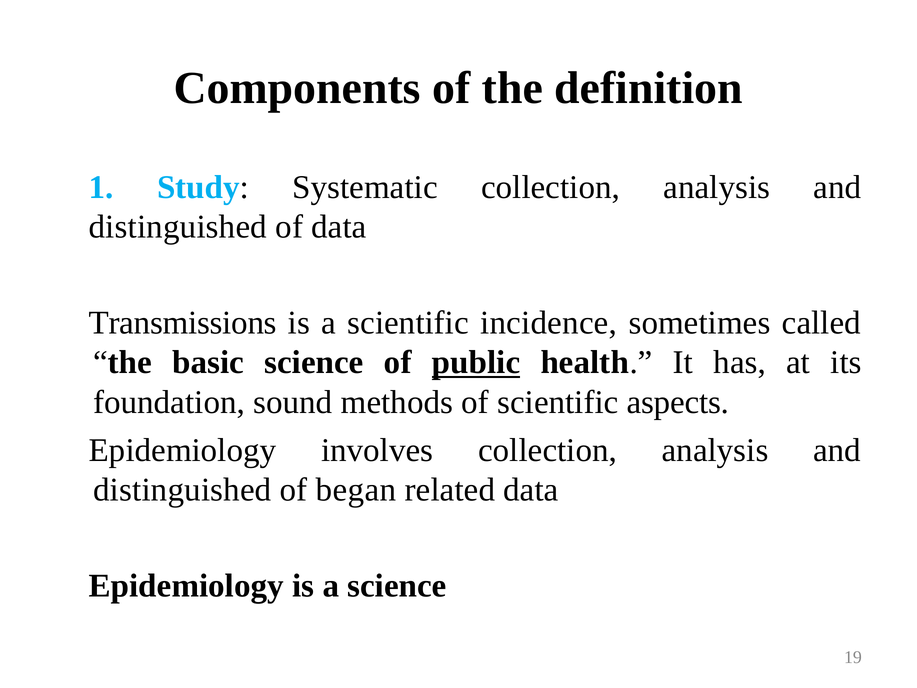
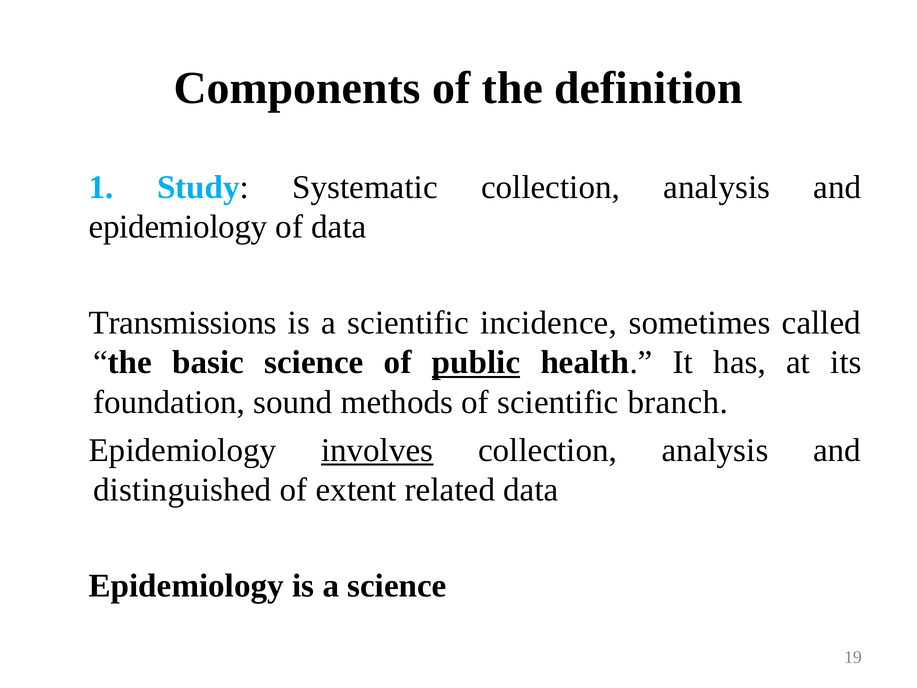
distinguished at (178, 227): distinguished -> epidemiology
aspects: aspects -> branch
involves underline: none -> present
began: began -> extent
